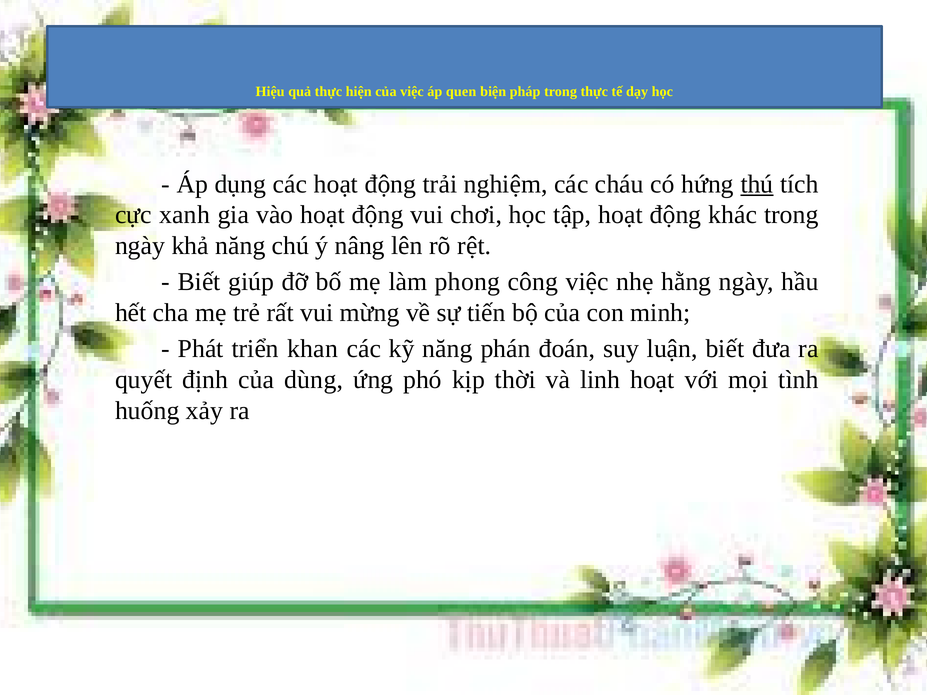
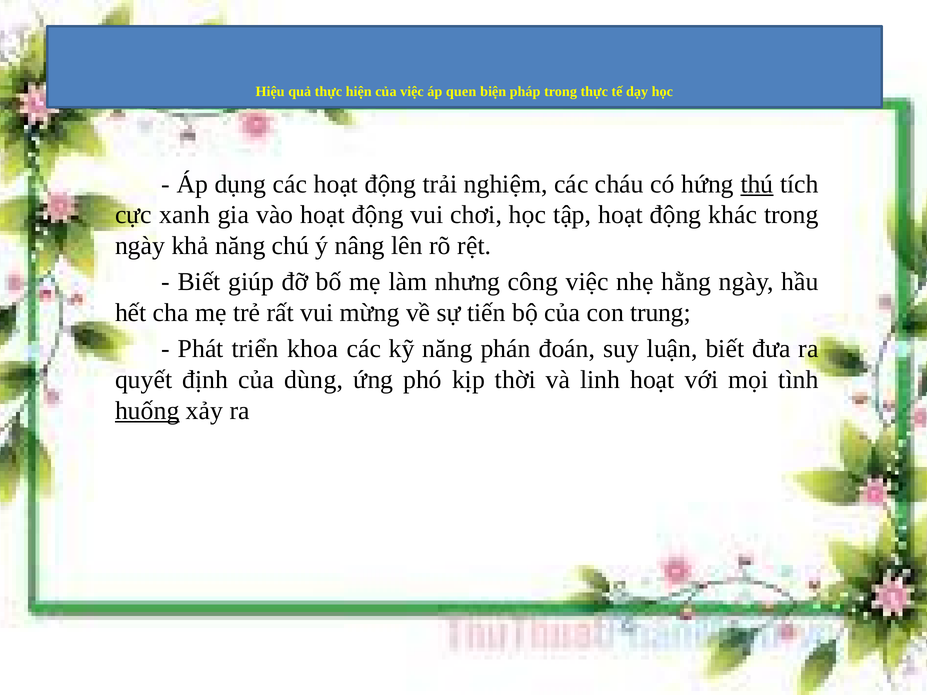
phong: phong -> nhưng
minh: minh -> trung
khan: khan -> khoa
huống underline: none -> present
